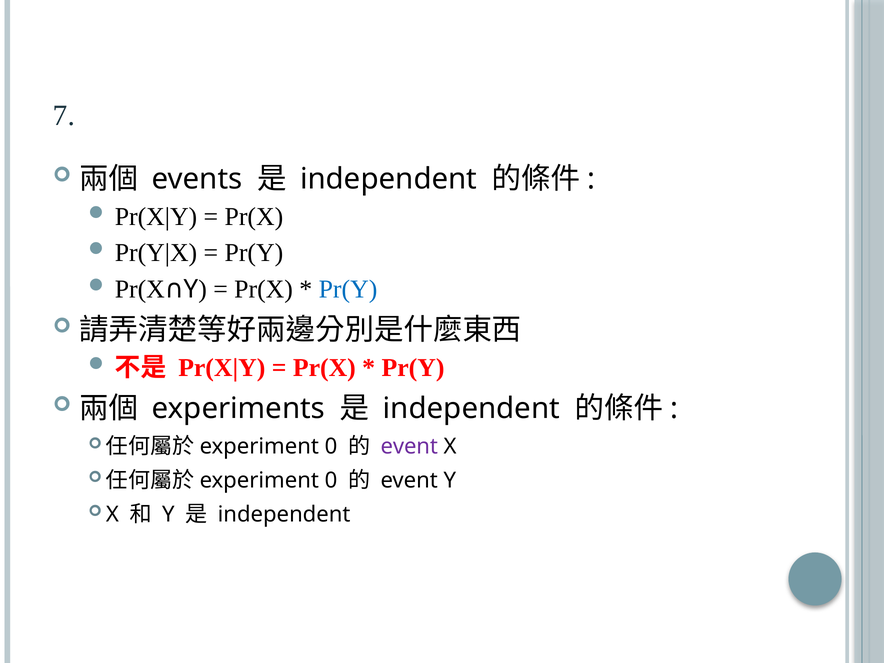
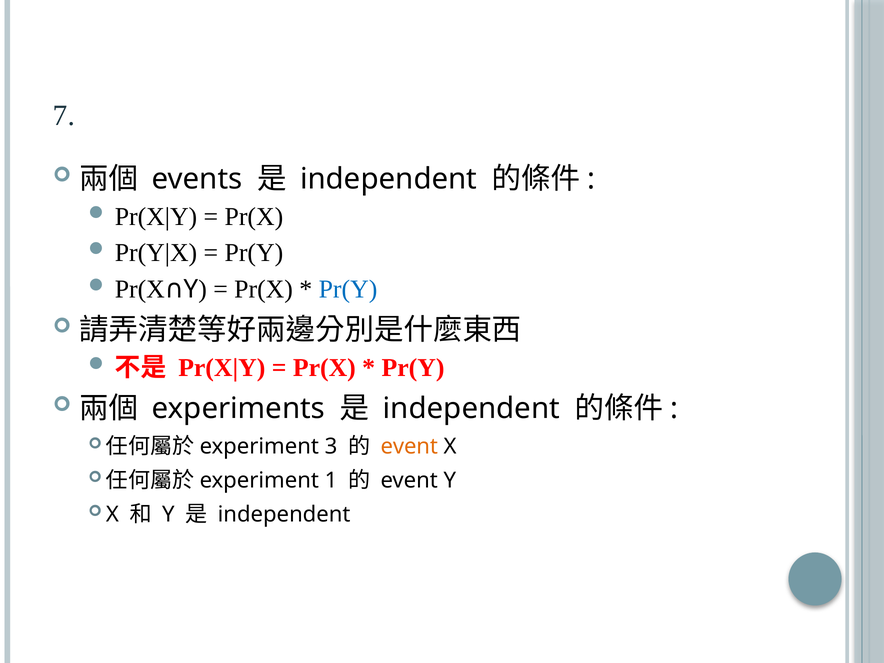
0 at (331, 446): 0 -> 3
event at (409, 446) colour: purple -> orange
0 at (331, 480): 0 -> 1
